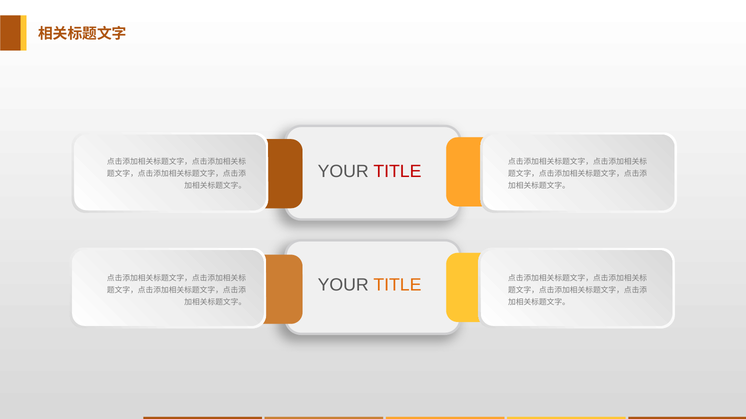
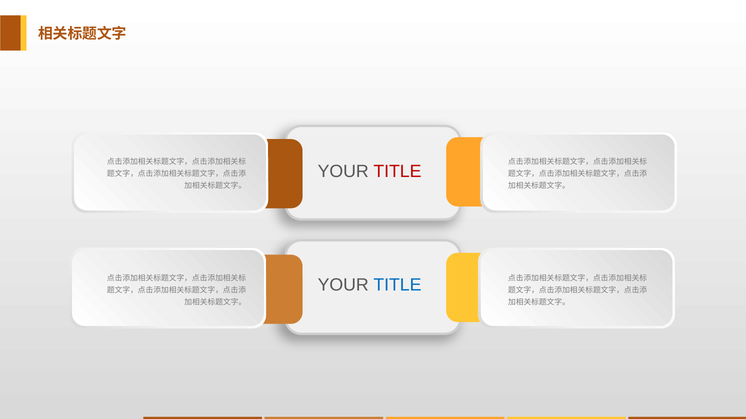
TITLE at (397, 285) colour: orange -> blue
